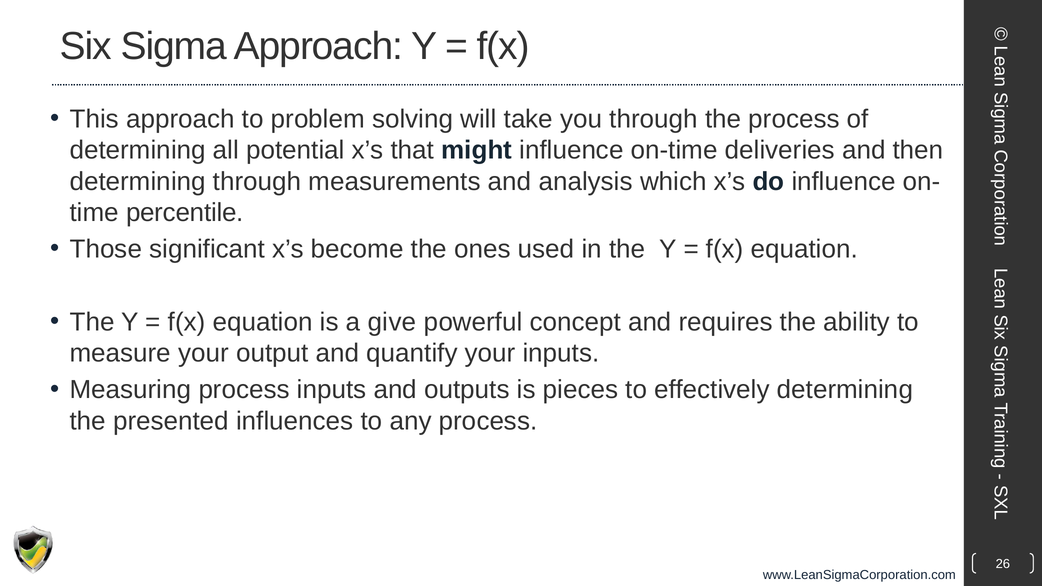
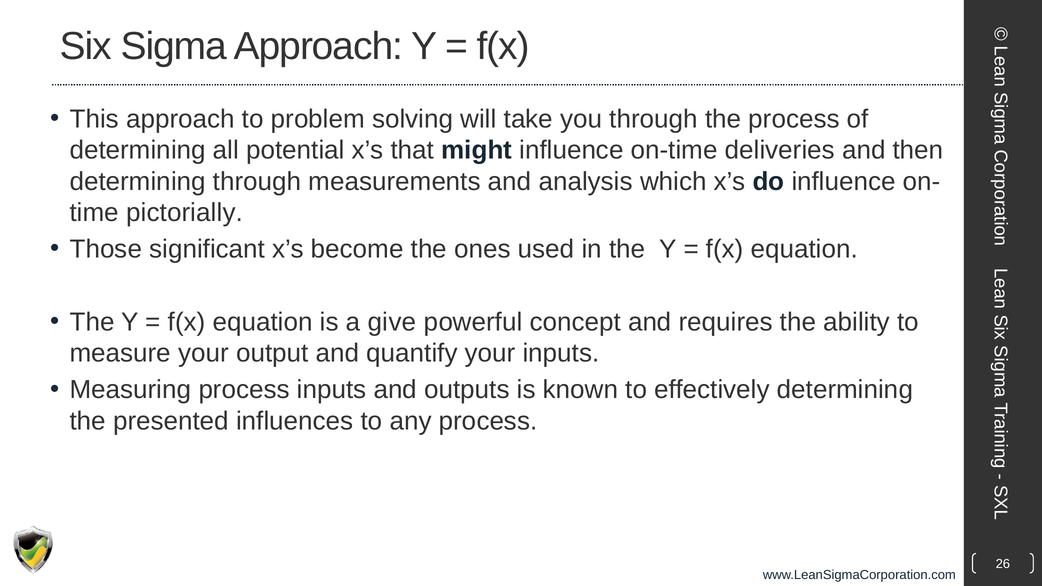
percentile: percentile -> pictorially
pieces: pieces -> known
